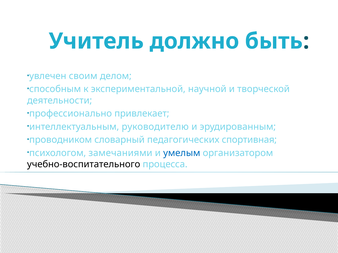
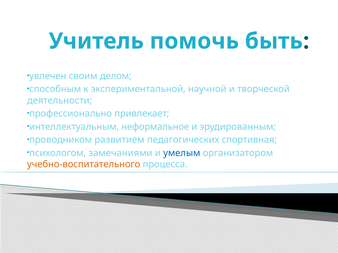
должно: должно -> помочь
руководителю: руководителю -> неформальное
словарный: словарный -> развитием
учебно-воспитательного colour: black -> orange
